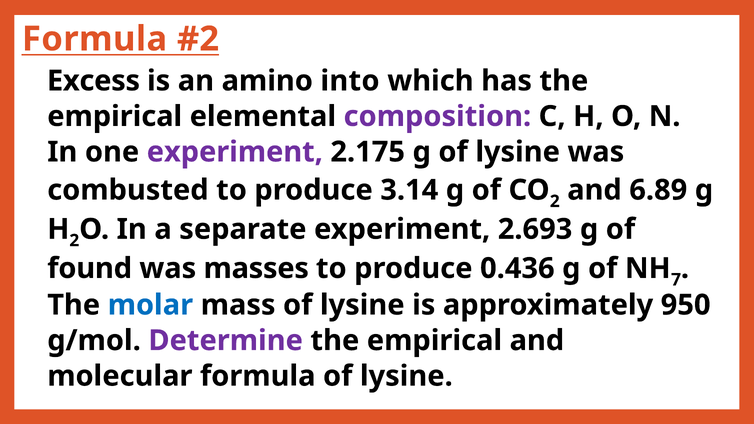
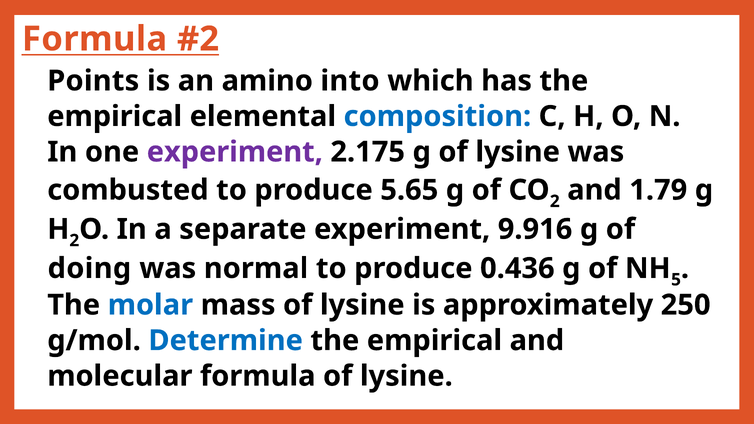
Excess: Excess -> Points
composition colour: purple -> blue
3.14: 3.14 -> 5.65
6.89: 6.89 -> 1.79
2.693: 2.693 -> 9.916
found: found -> doing
masses: masses -> normal
7: 7 -> 5
950: 950 -> 250
Determine colour: purple -> blue
